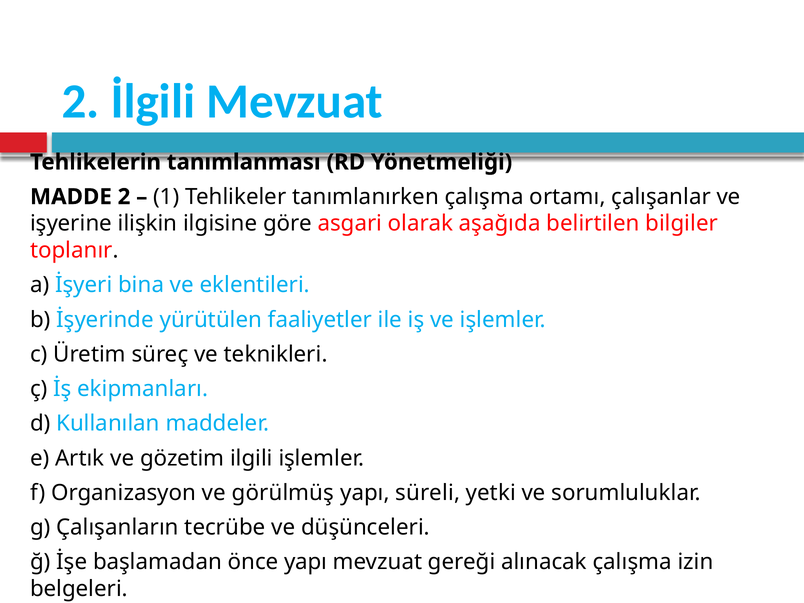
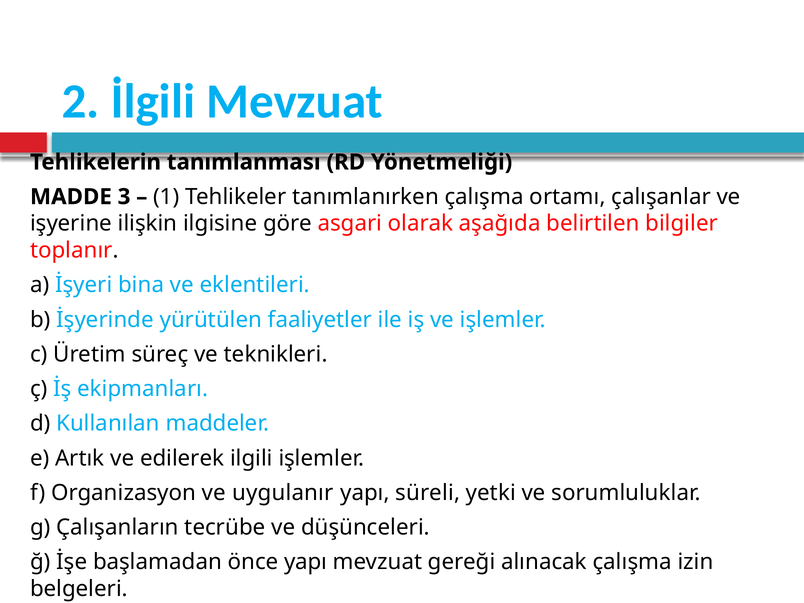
MADDE 2: 2 -> 3
gözetim: gözetim -> edilerek
görülmüş: görülmüş -> uygulanır
